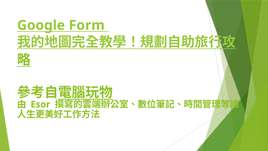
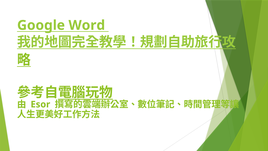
Form: Form -> Word
